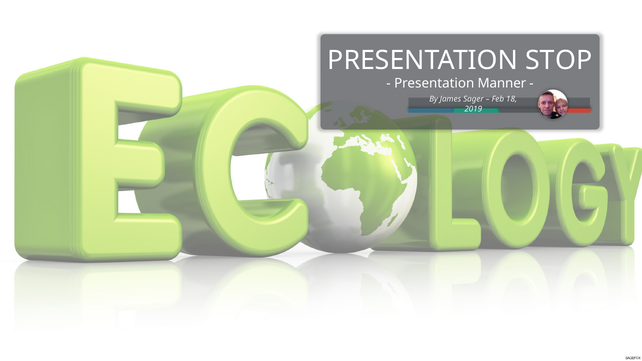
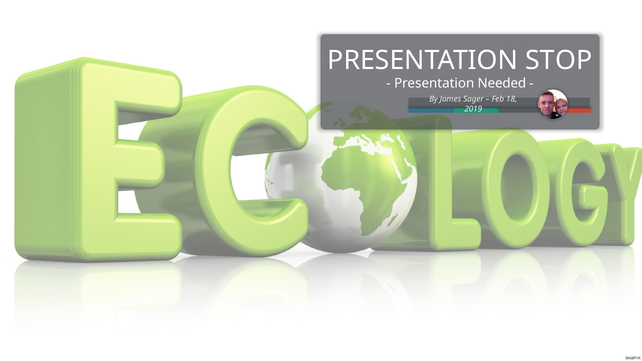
Manner: Manner -> Needed
